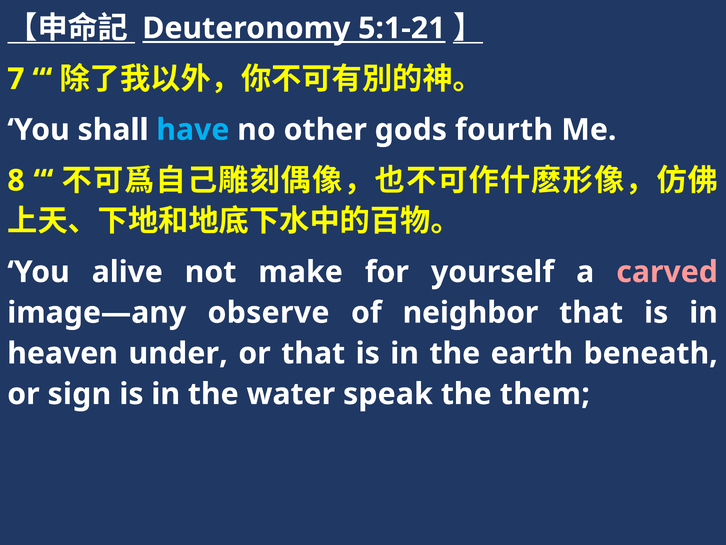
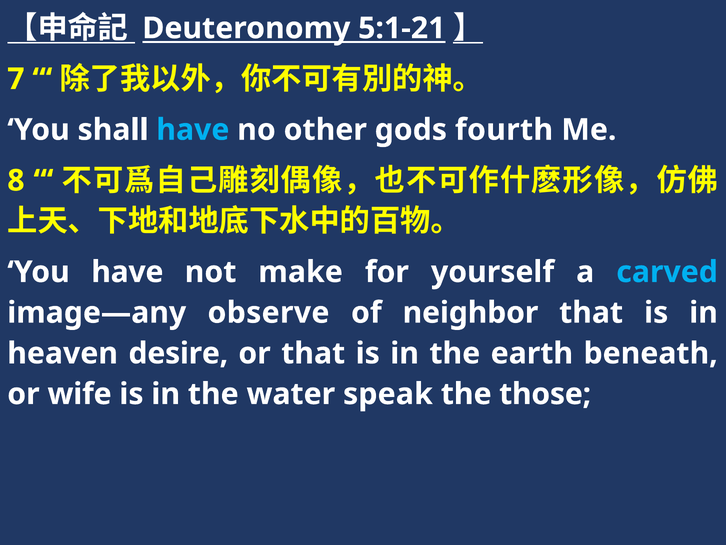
You alive: alive -> have
carved colour: pink -> light blue
under: under -> desire
sign: sign -> wife
them: them -> those
